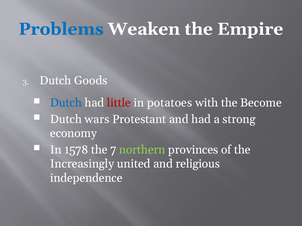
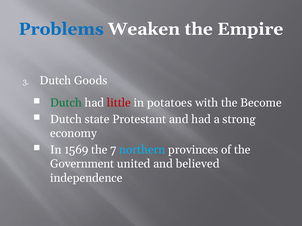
Dutch at (66, 103) colour: blue -> green
wars: wars -> state
1578: 1578 -> 1569
northern colour: light green -> light blue
Increasingly: Increasingly -> Government
religious: religious -> believed
